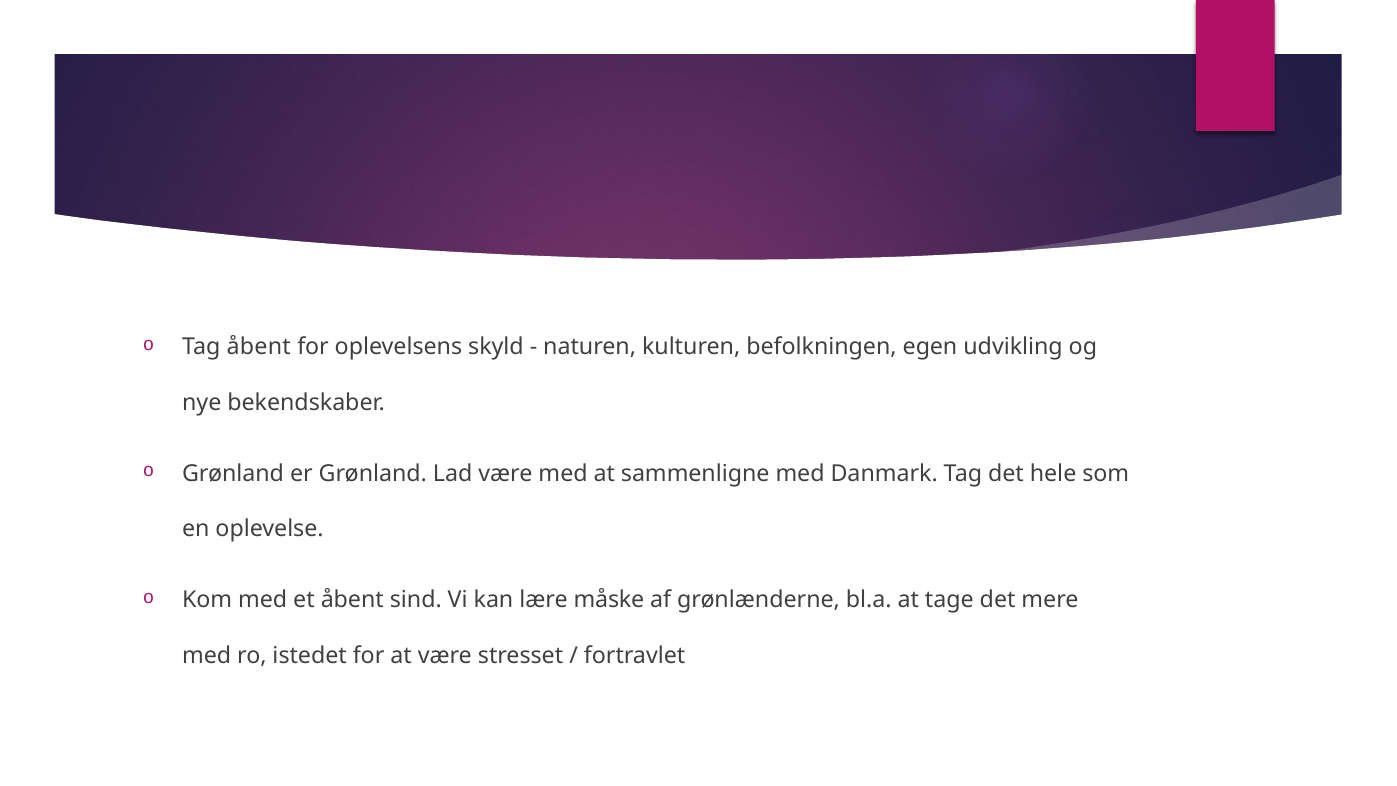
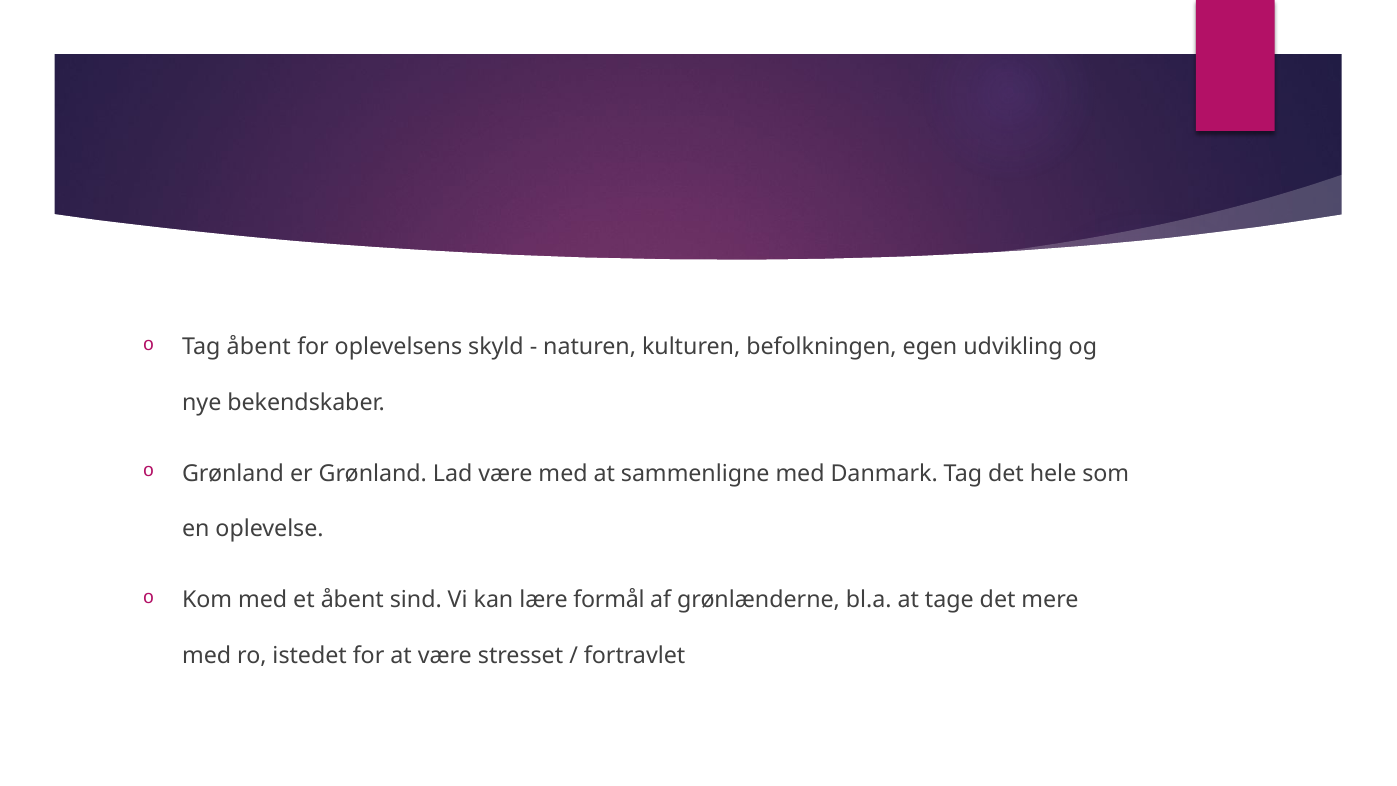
måske: måske -> formål
